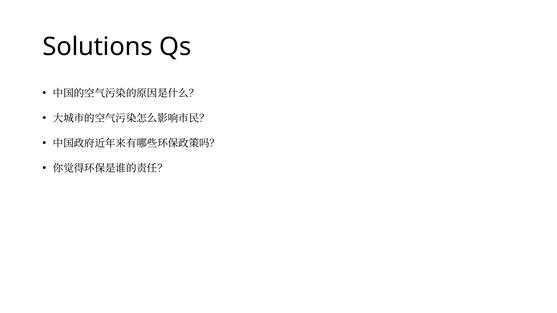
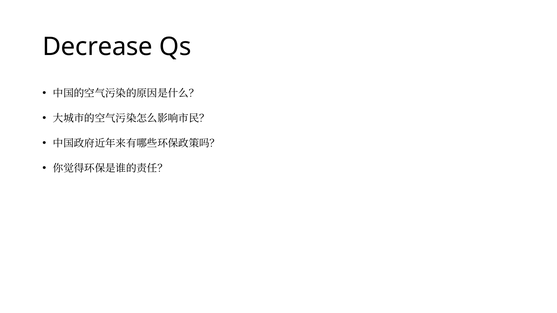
Solutions: Solutions -> Decrease
